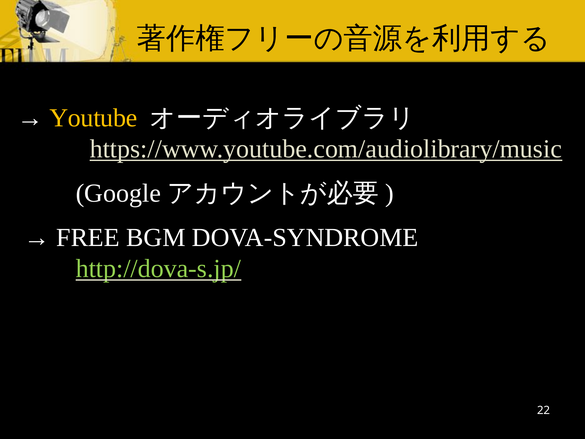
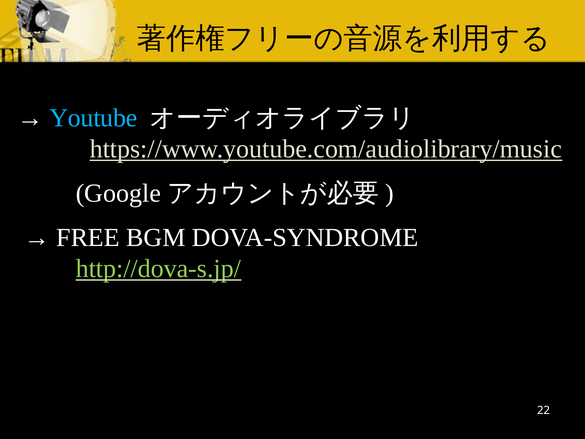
Youtube colour: yellow -> light blue
